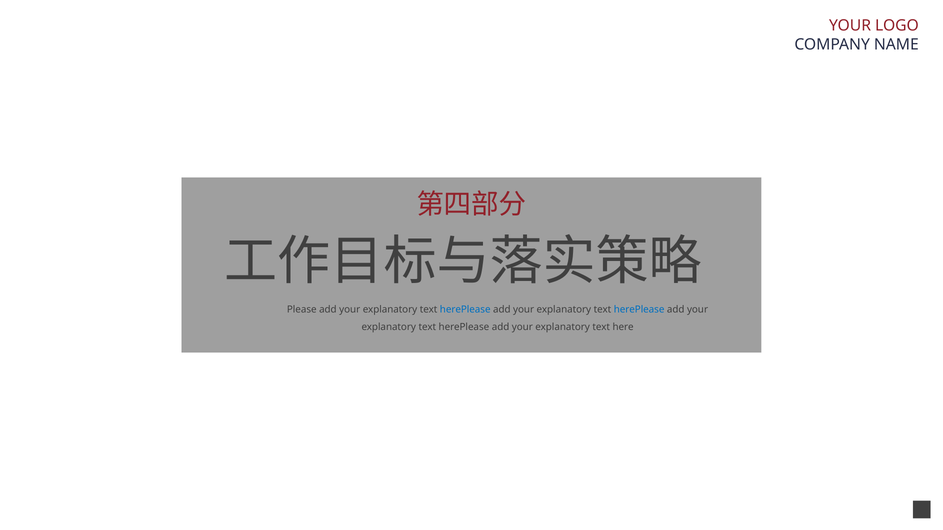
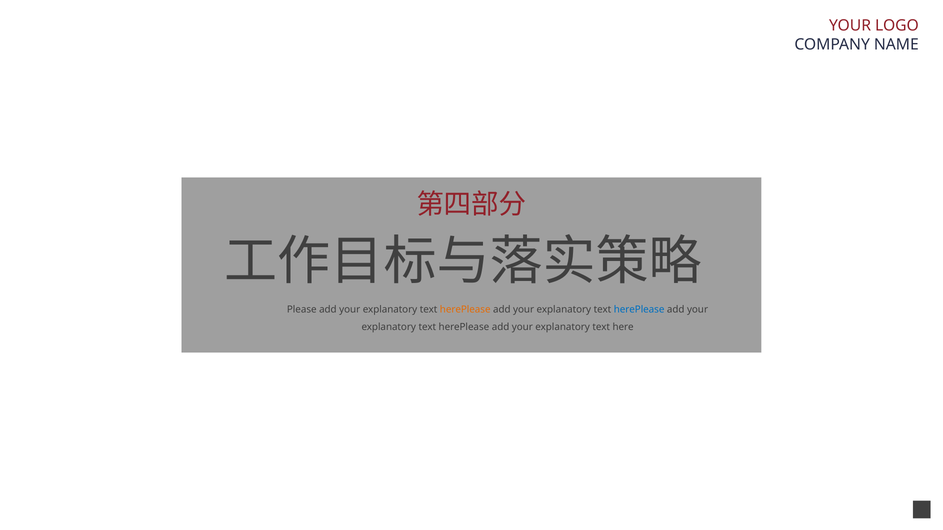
herePlease at (465, 310) colour: blue -> orange
